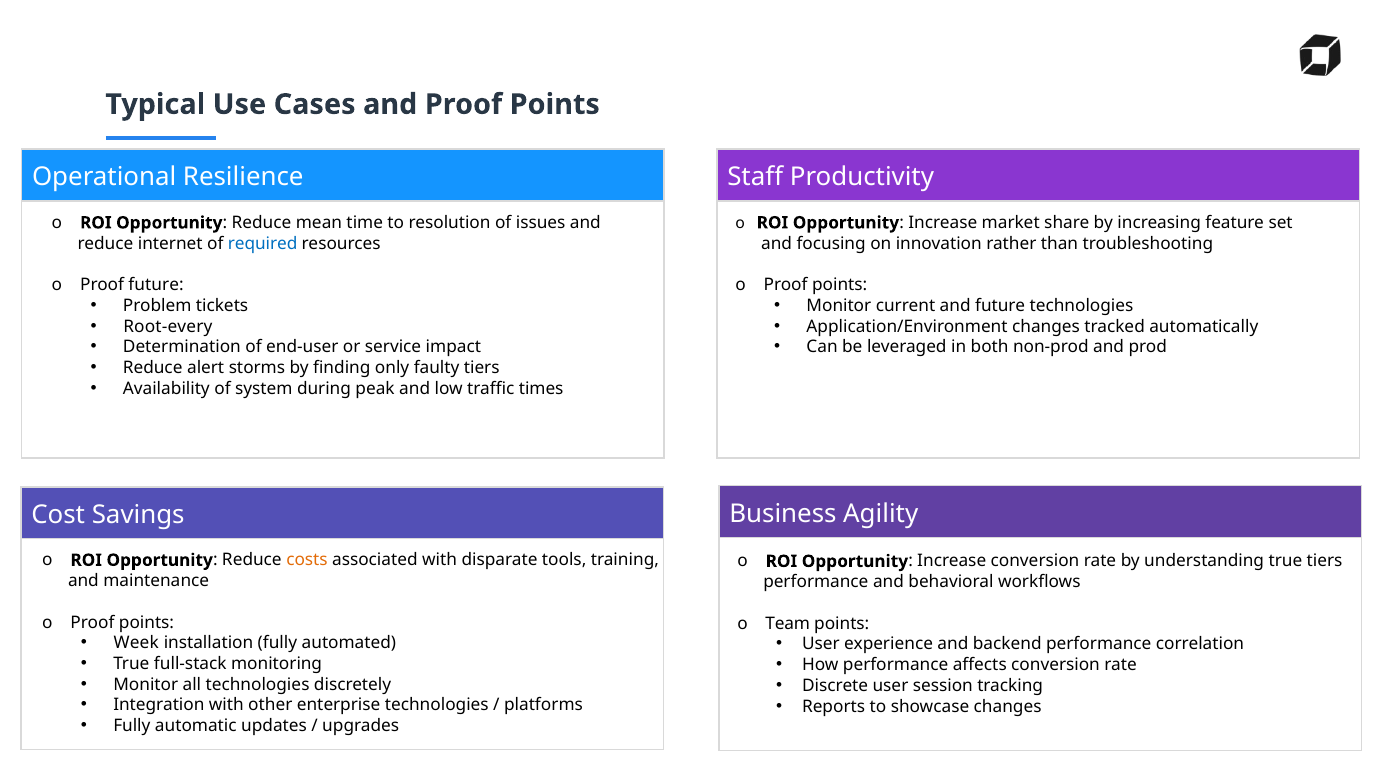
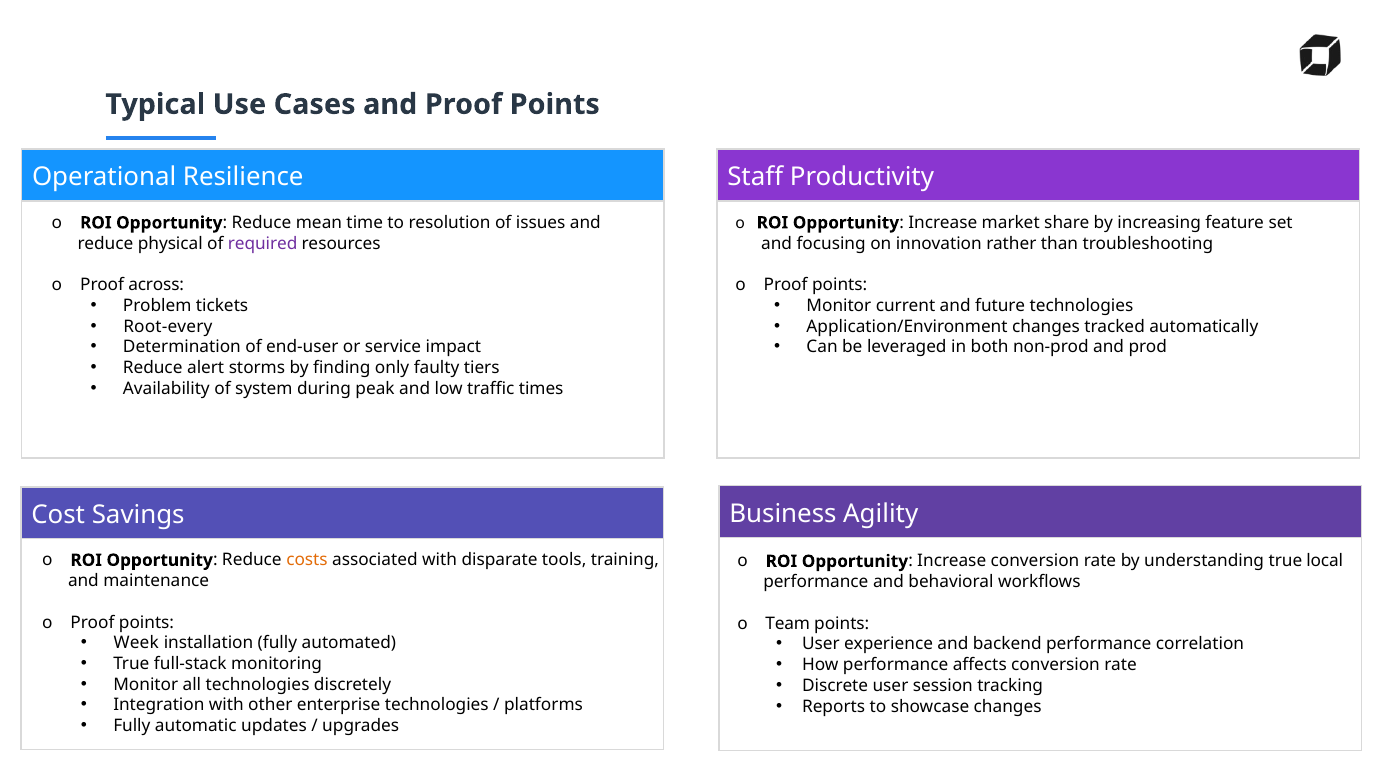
internet: internet -> physical
required colour: blue -> purple
Proof future: future -> across
true tiers: tiers -> local
